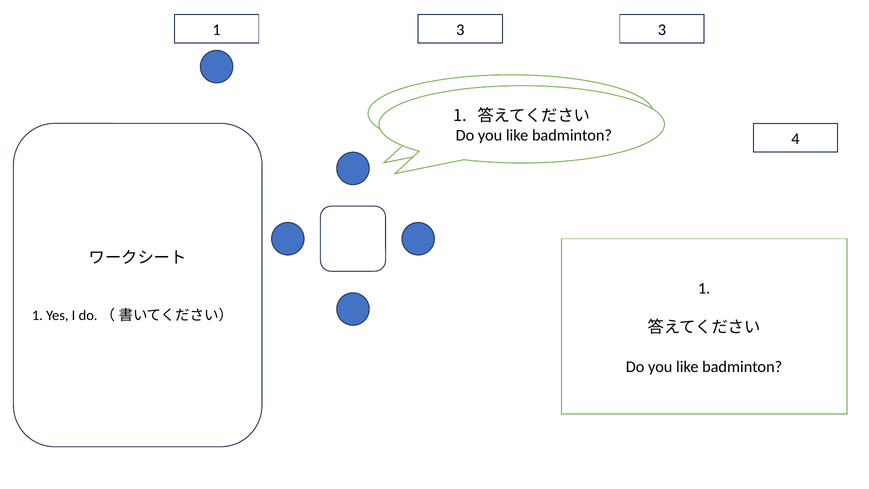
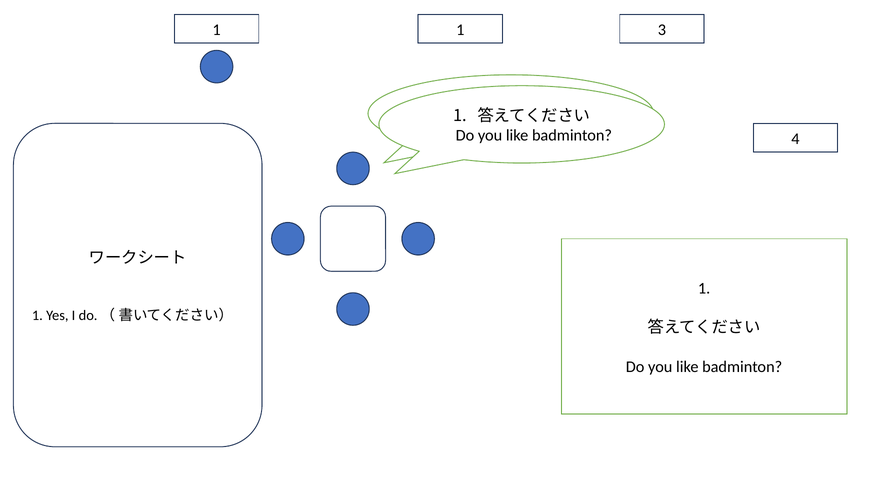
1 3: 3 -> 1
